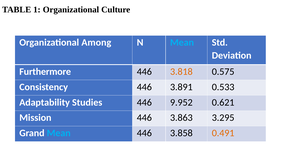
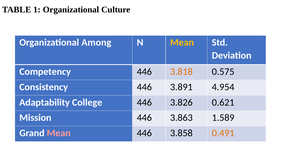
Mean at (182, 43) colour: light blue -> yellow
Furthermore: Furthermore -> Competency
0.533: 0.533 -> 4.954
Studies: Studies -> College
9.952: 9.952 -> 3.826
3.295: 3.295 -> 1.589
Mean at (59, 134) colour: light blue -> pink
